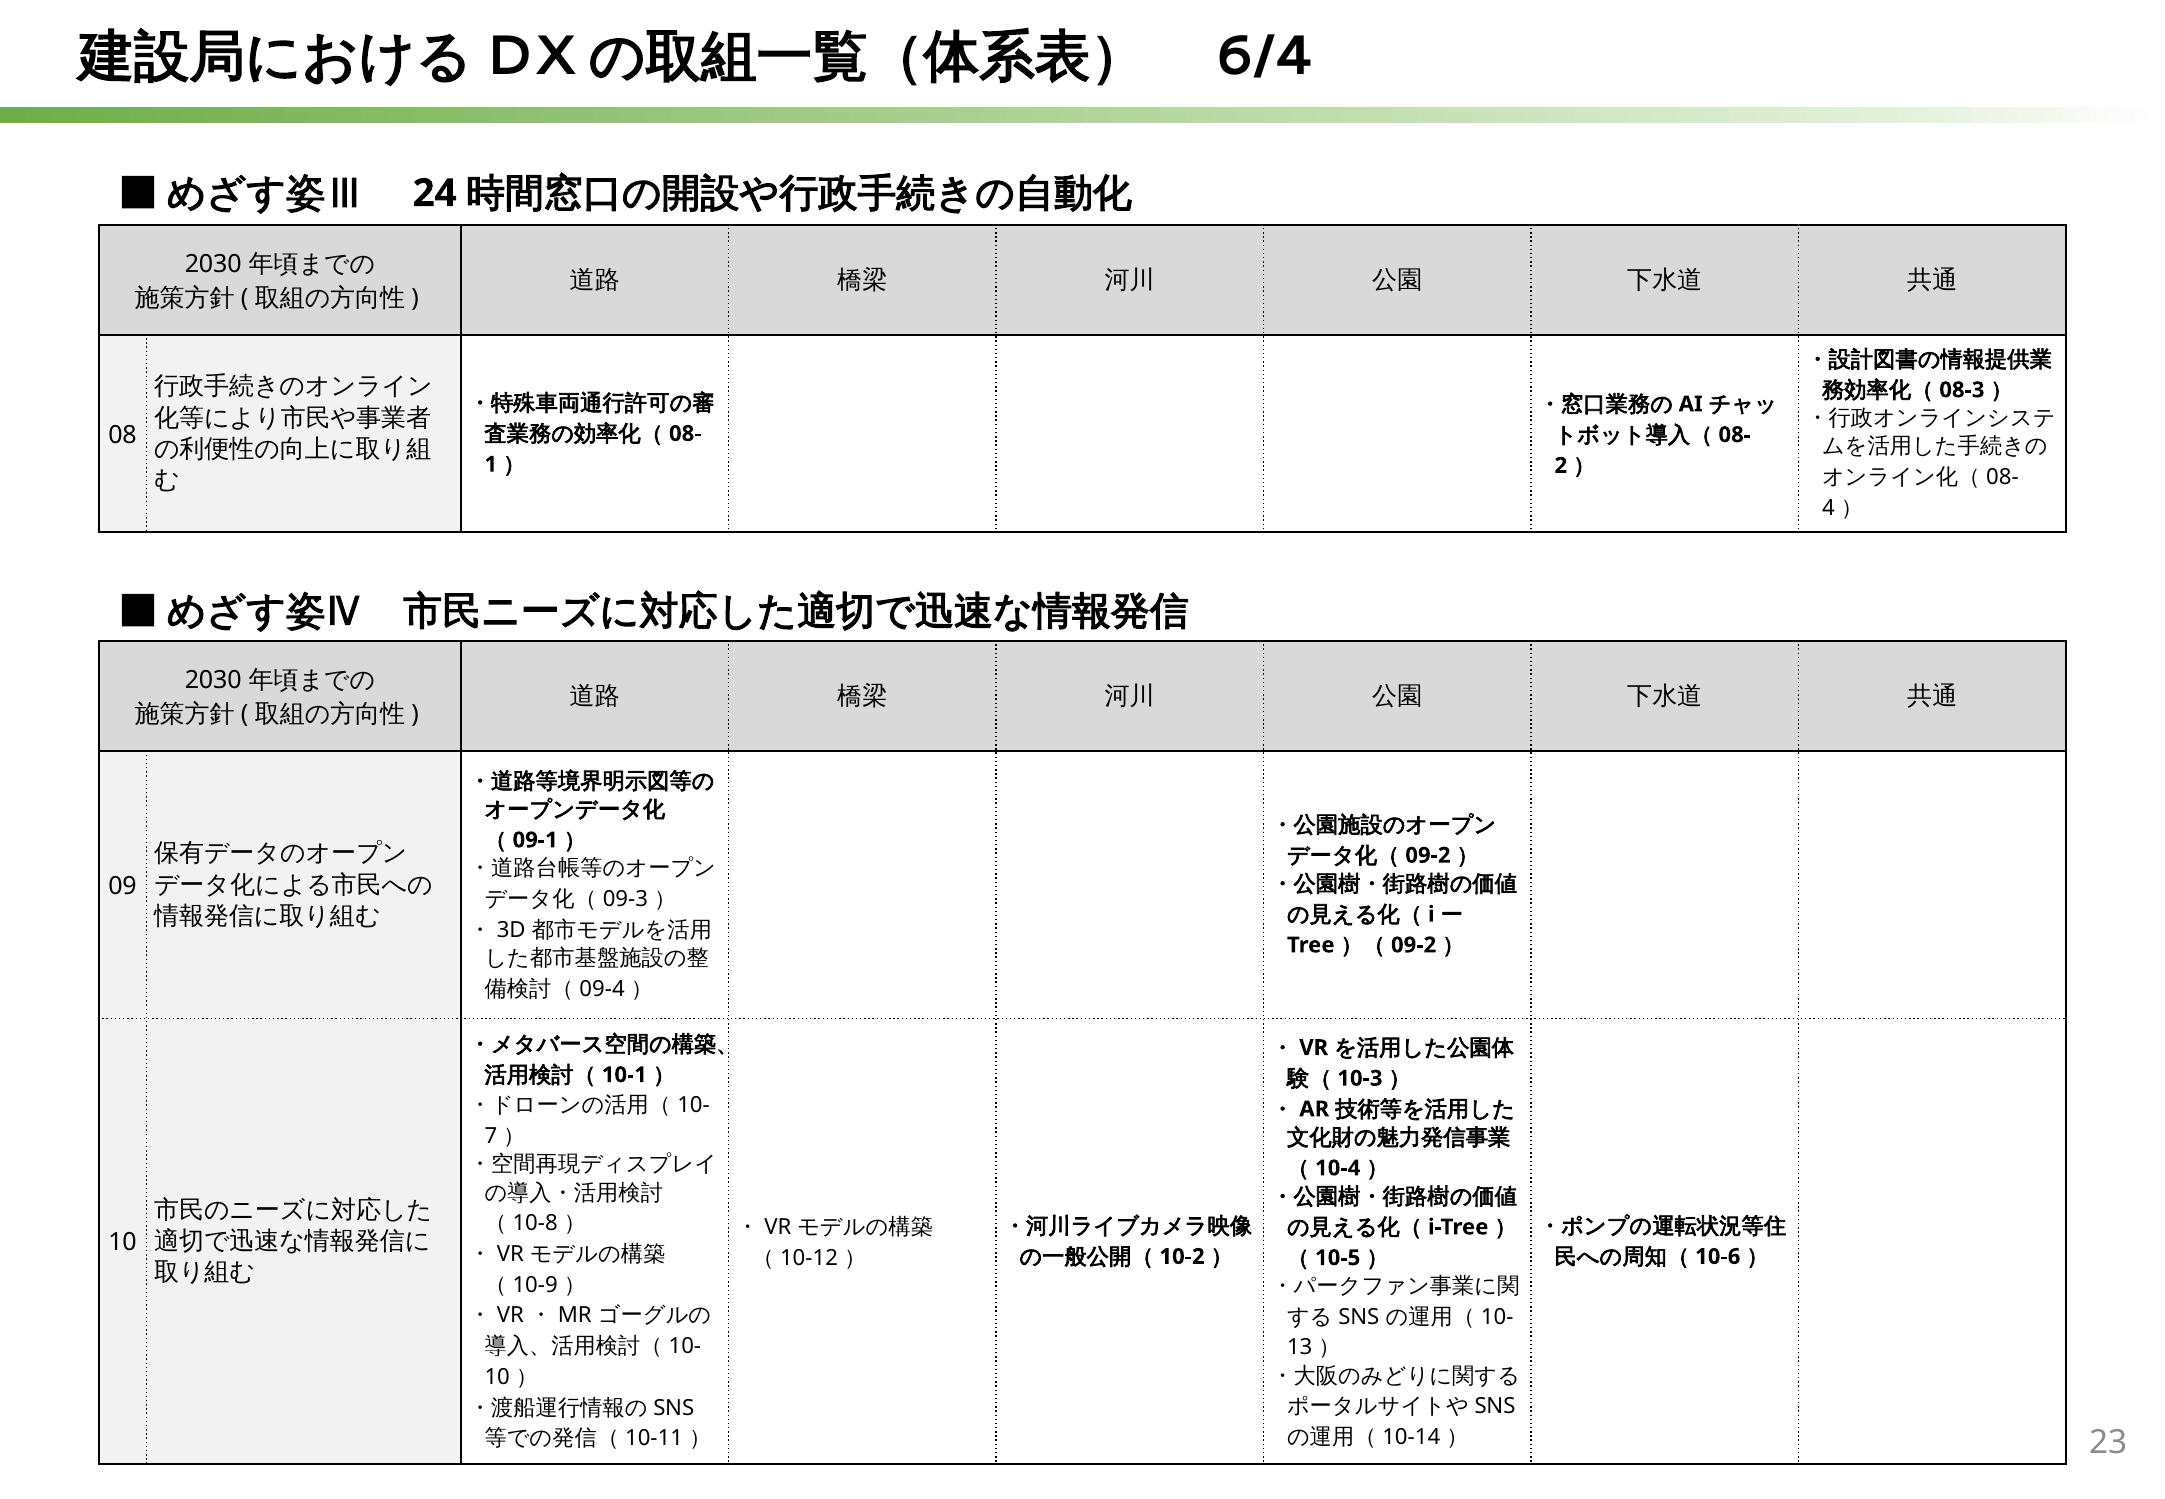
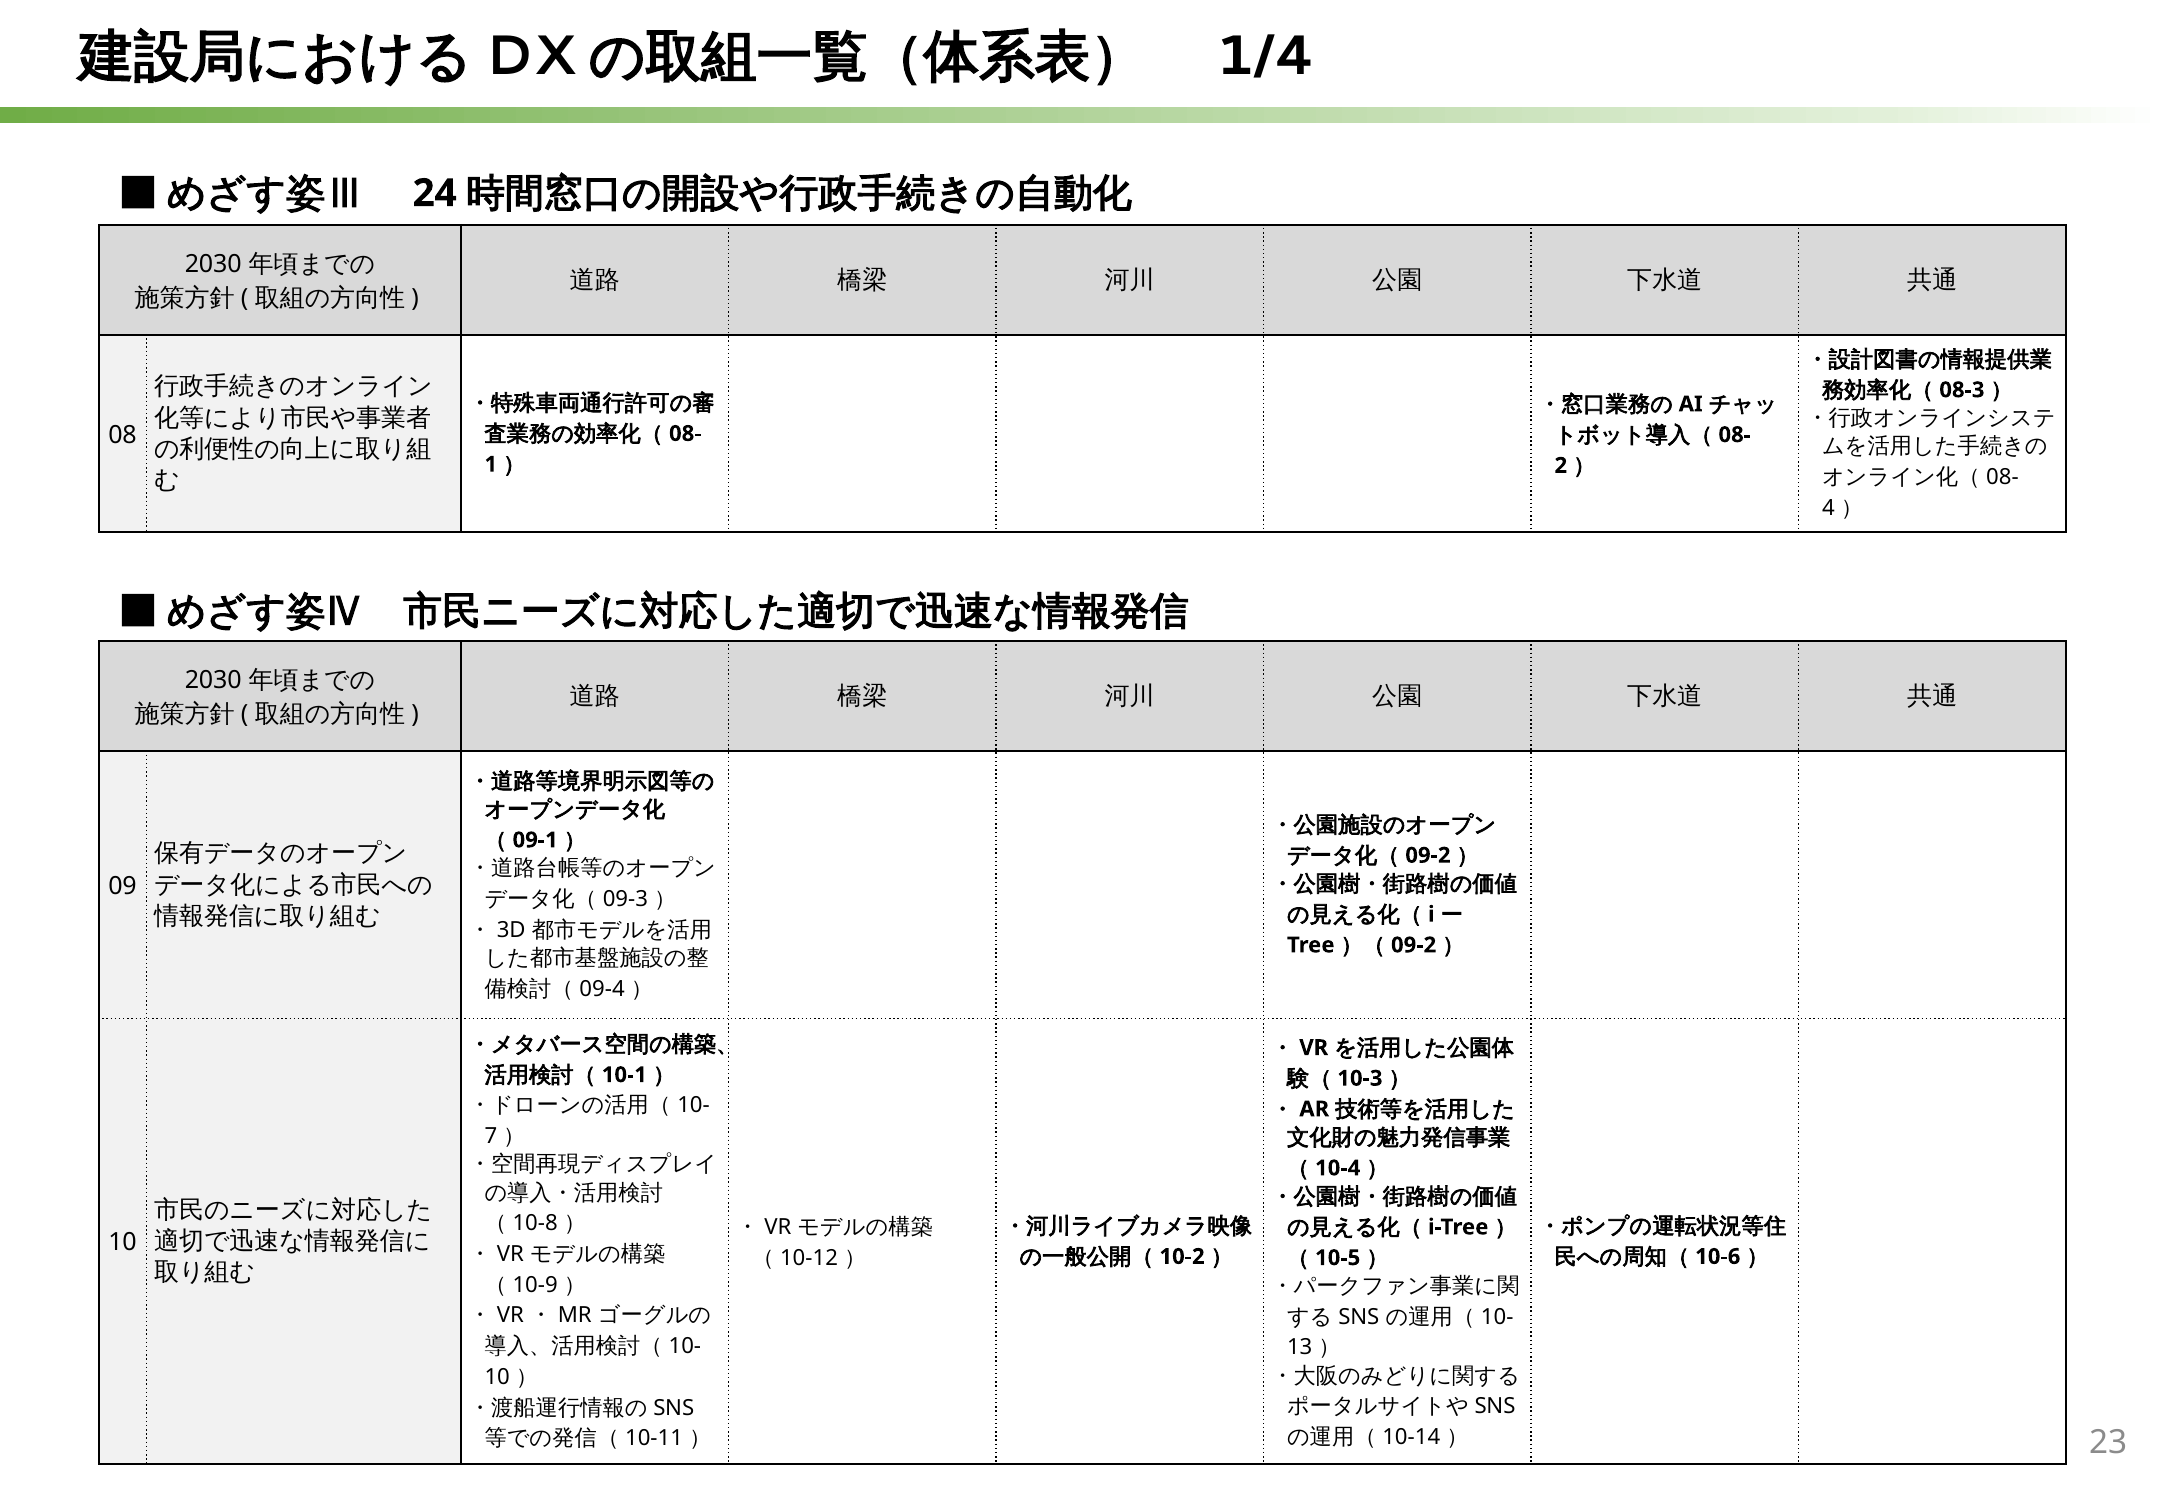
6/4: 6/4 -> 1/4
